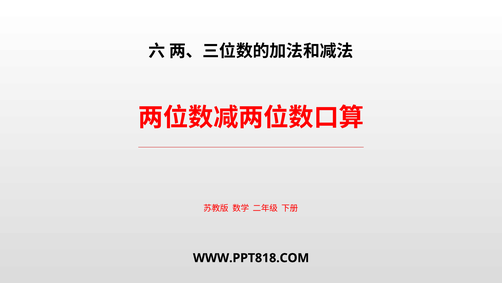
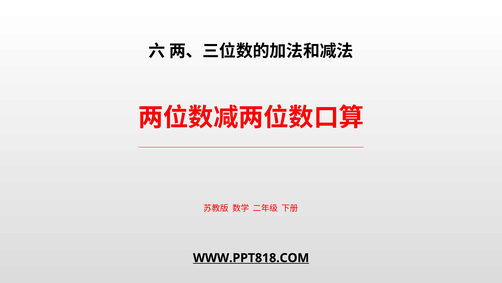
WWW.PPT818.COM underline: none -> present
